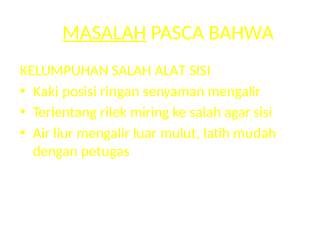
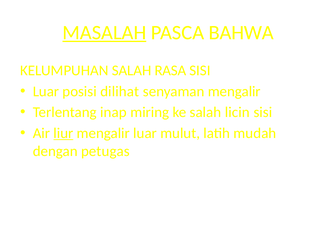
ALAT: ALAT -> RASA
Kaki at (46, 91): Kaki -> Luar
ringan: ringan -> dilihat
rilek: rilek -> inap
agar: agar -> licin
liur underline: none -> present
